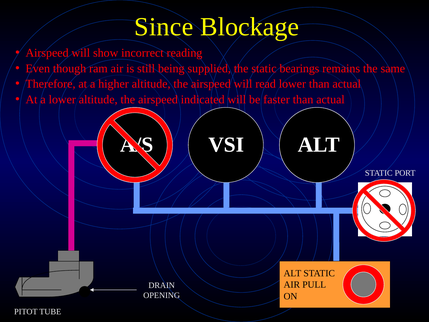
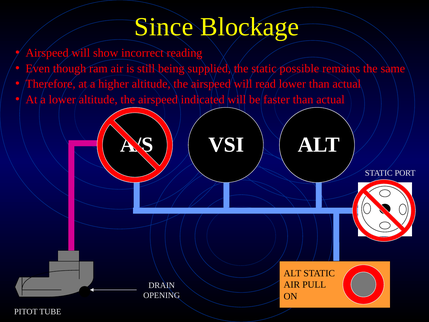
bearings: bearings -> possible
